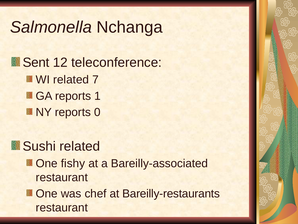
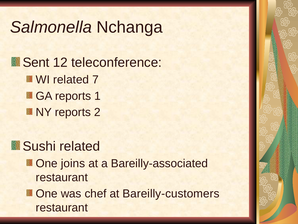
0: 0 -> 2
fishy: fishy -> joins
Bareilly-restaurants: Bareilly-restaurants -> Bareilly-customers
